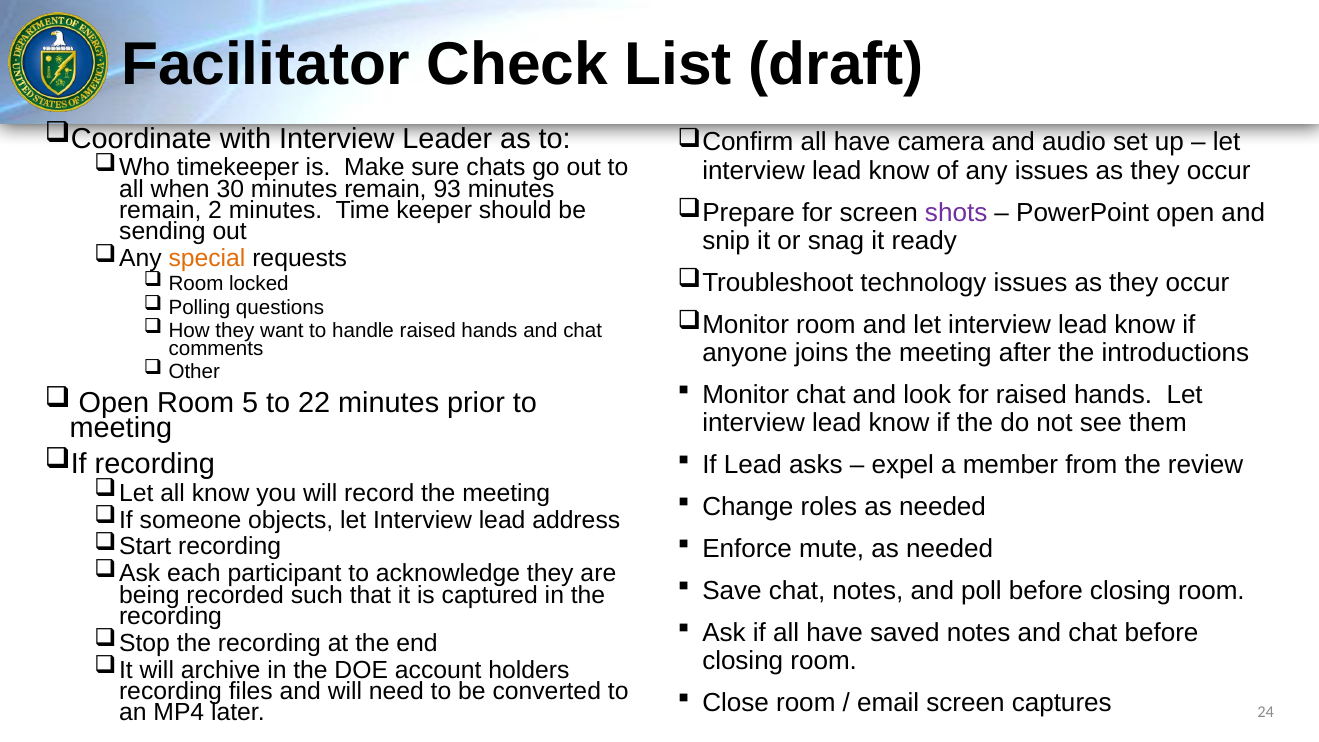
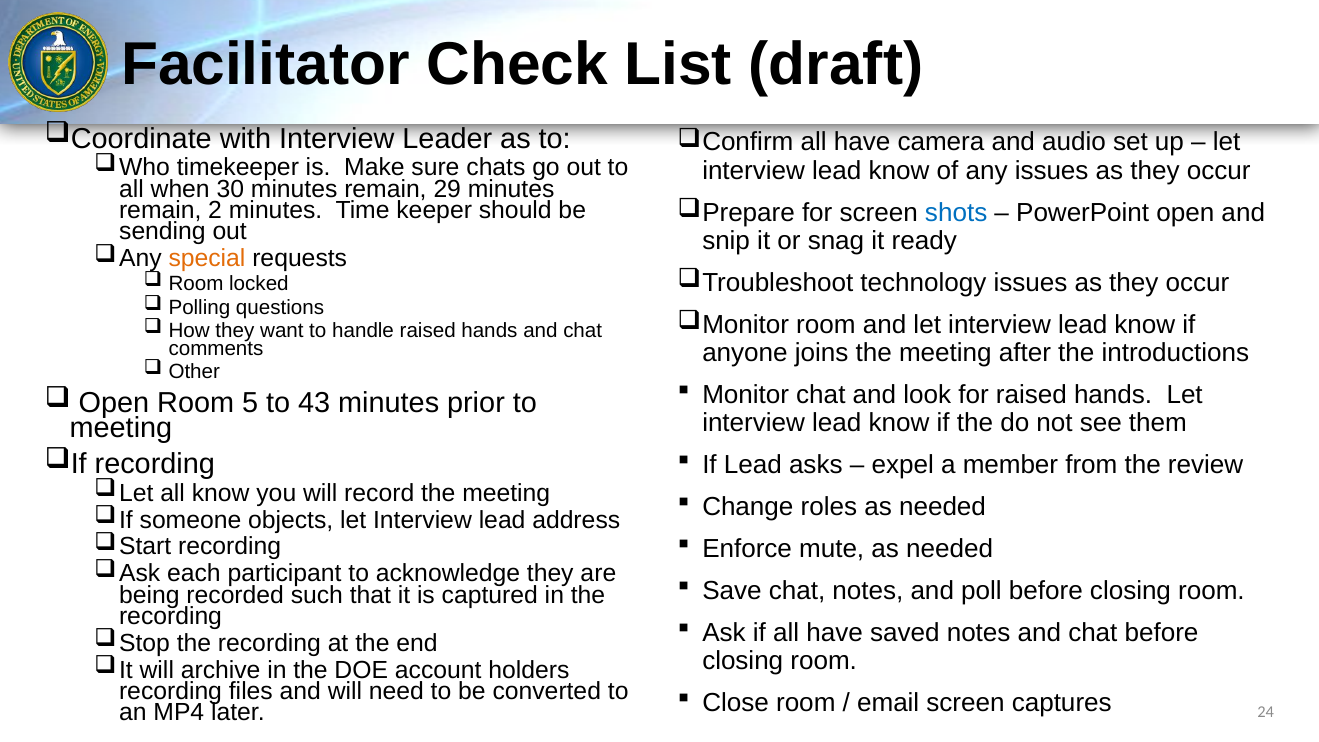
93: 93 -> 29
shots colour: purple -> blue
22: 22 -> 43
